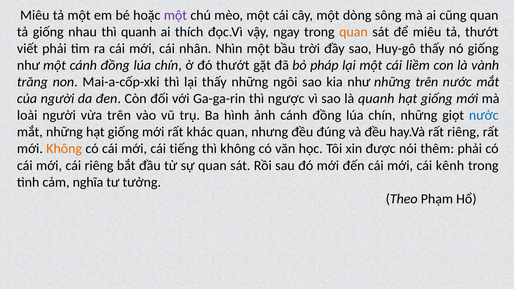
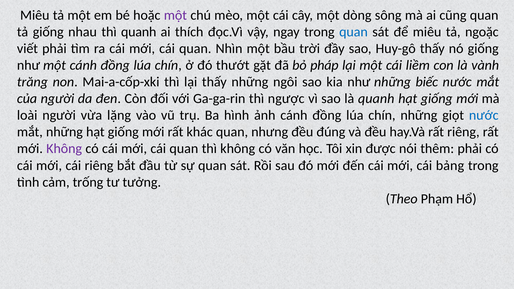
quan at (353, 32) colour: orange -> blue
tả thướt: thướt -> ngoặc
nhân at (195, 49): nhân -> quan
những trên: trên -> biếc
vừa trên: trên -> lặng
Không at (64, 149) colour: orange -> purple
tiếng at (184, 149): tiếng -> quan
kênh: kênh -> bảng
nghĩa: nghĩa -> trống
